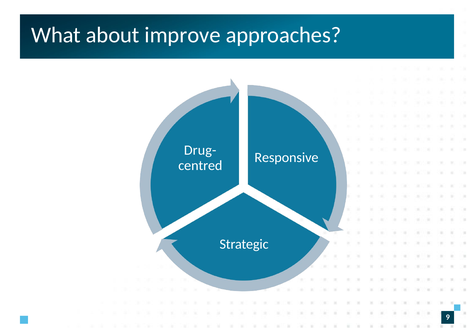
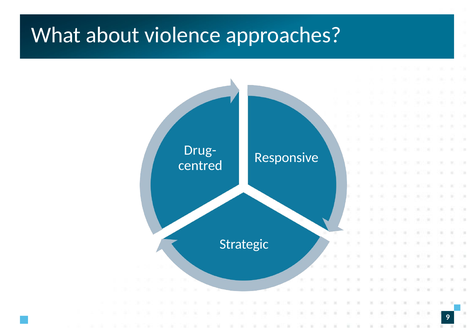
improve: improve -> violence
